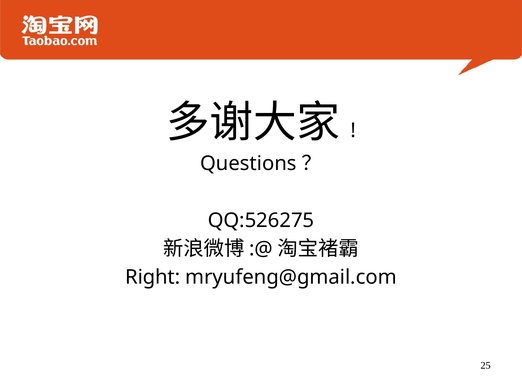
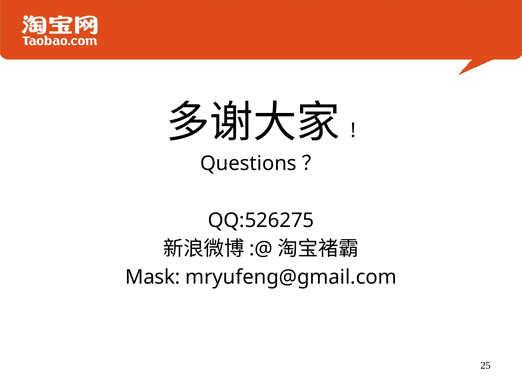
Right: Right -> Mask
